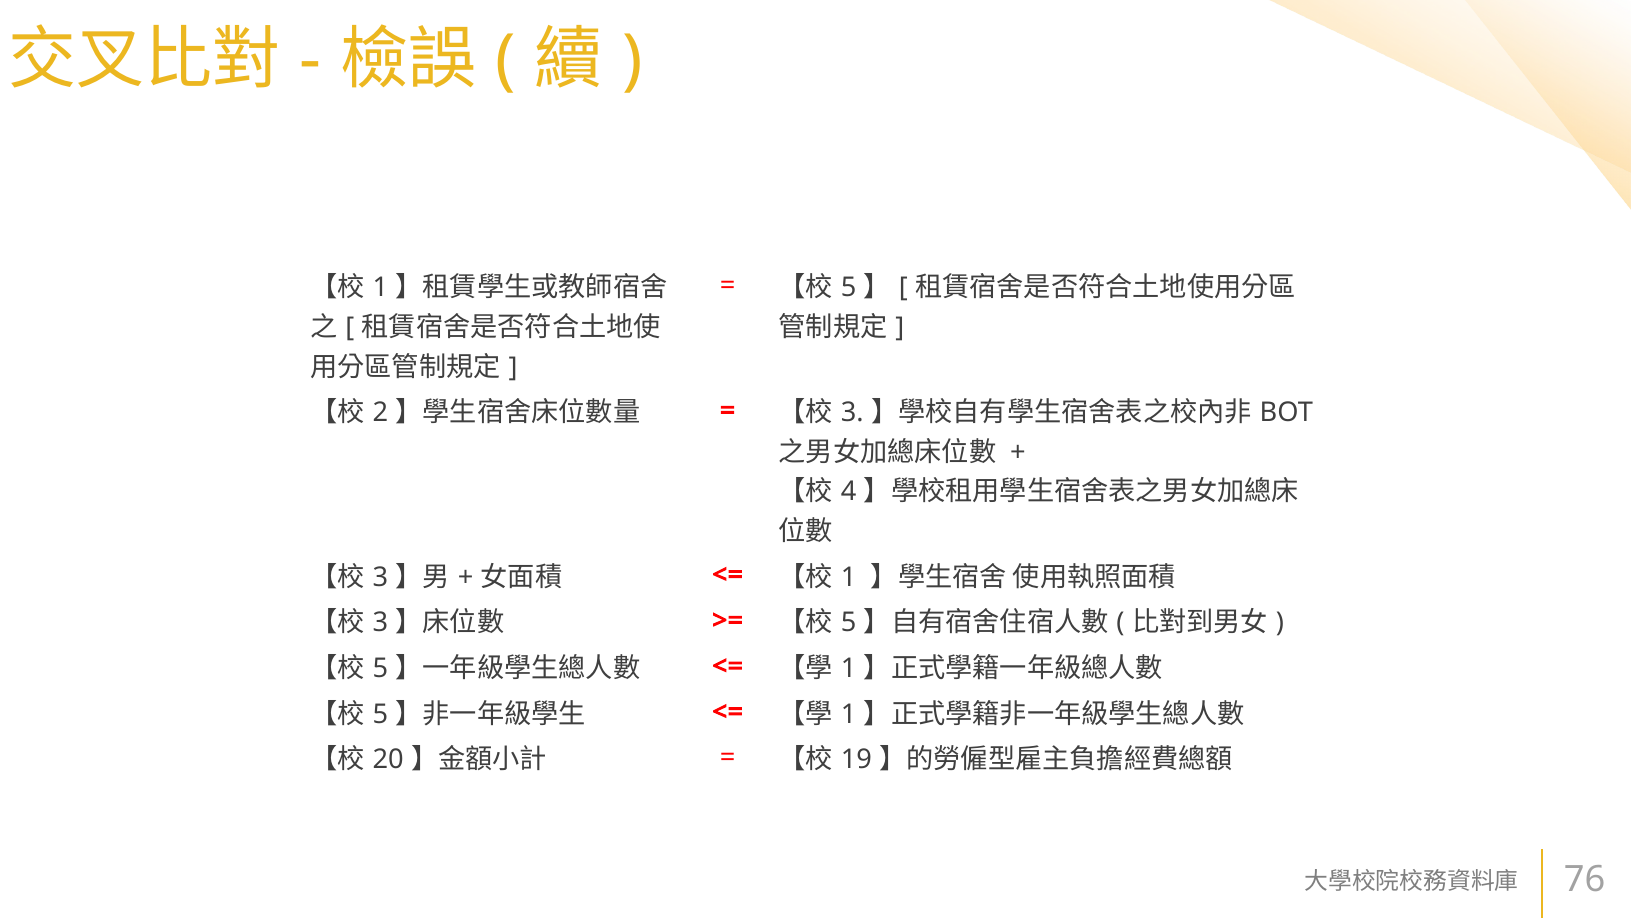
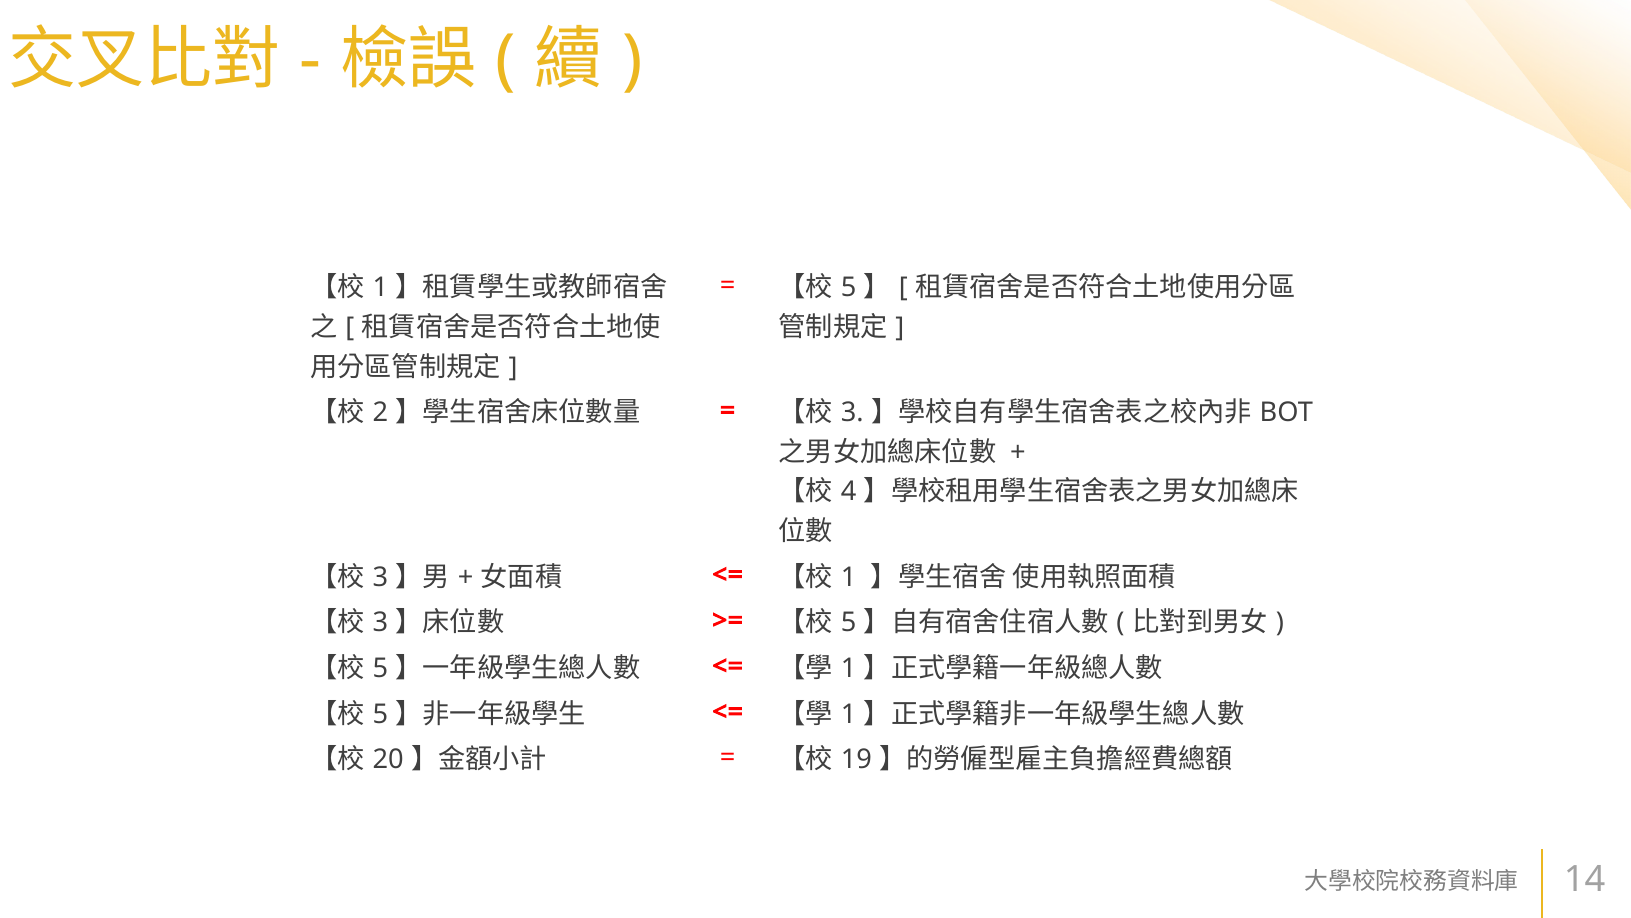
76: 76 -> 14
